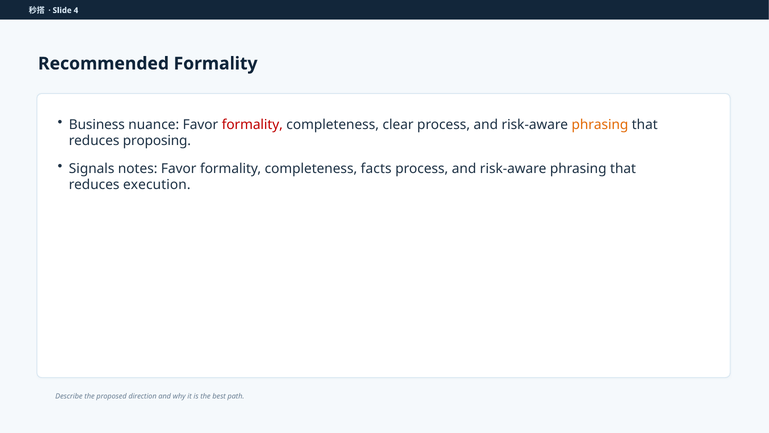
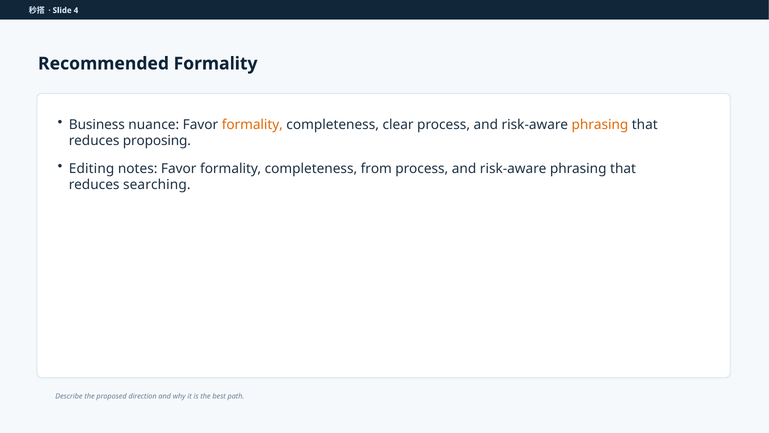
formality at (252, 124) colour: red -> orange
Signals: Signals -> Editing
facts: facts -> from
execution: execution -> searching
